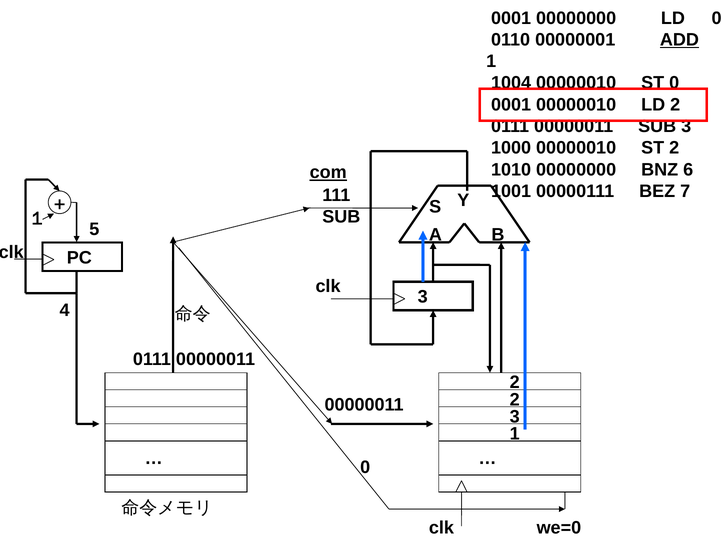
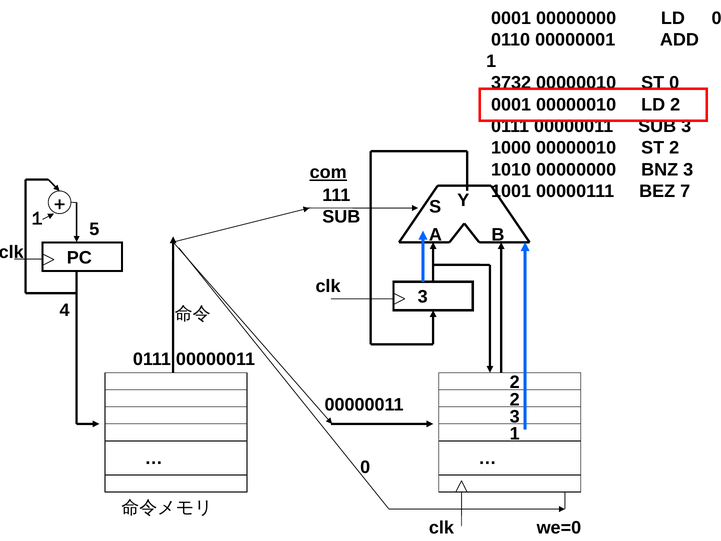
ADD underline: present -> none
1004: 1004 -> 3732
BNZ 6: 6 -> 3
